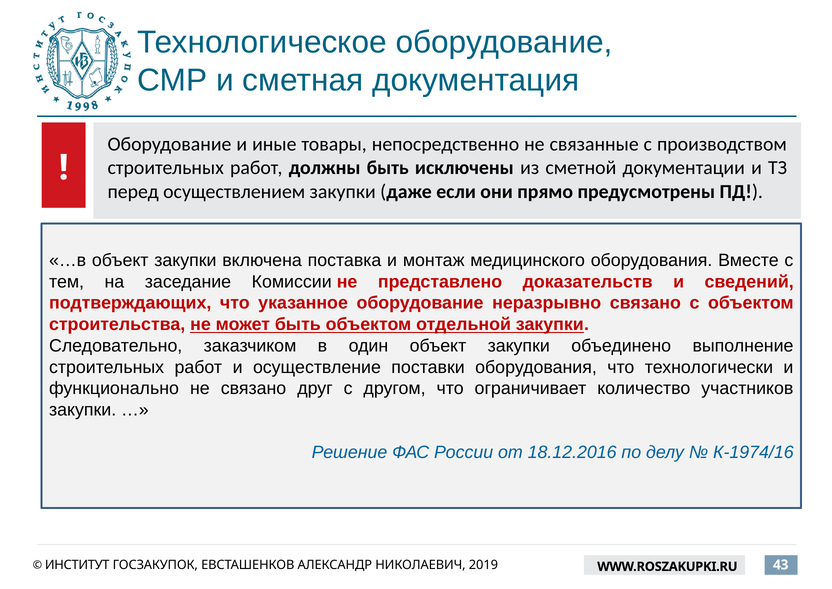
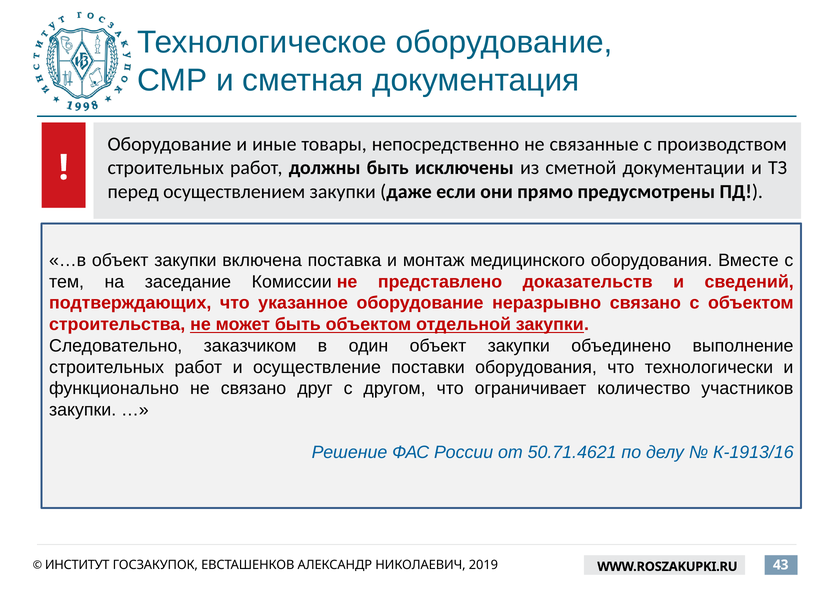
18.12.2016: 18.12.2016 -> 50.71.4621
К-1974/16: К-1974/16 -> К-1913/16
